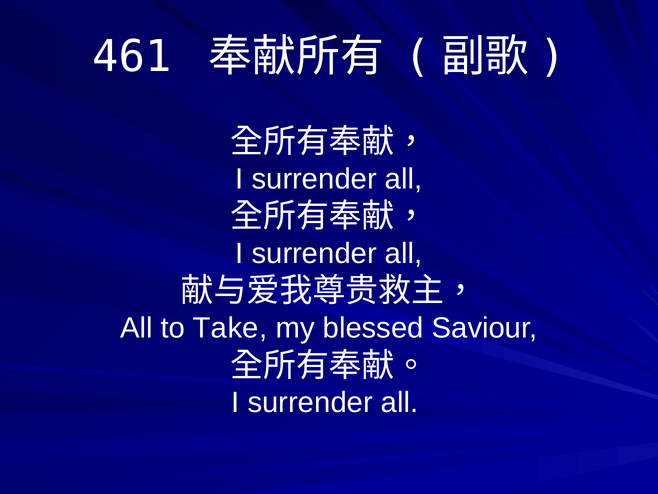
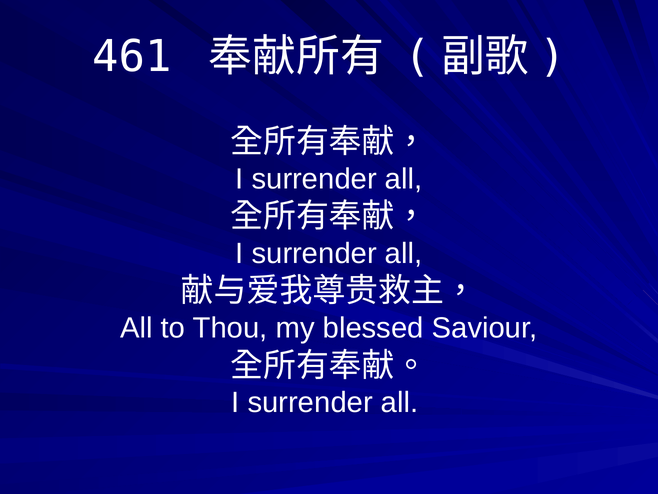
Take: Take -> Thou
